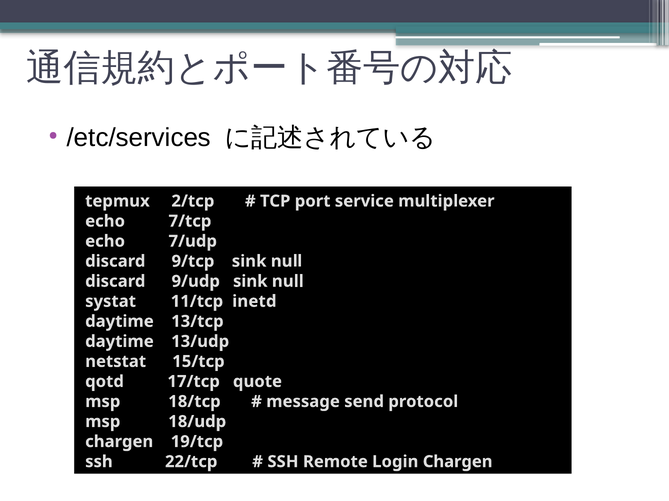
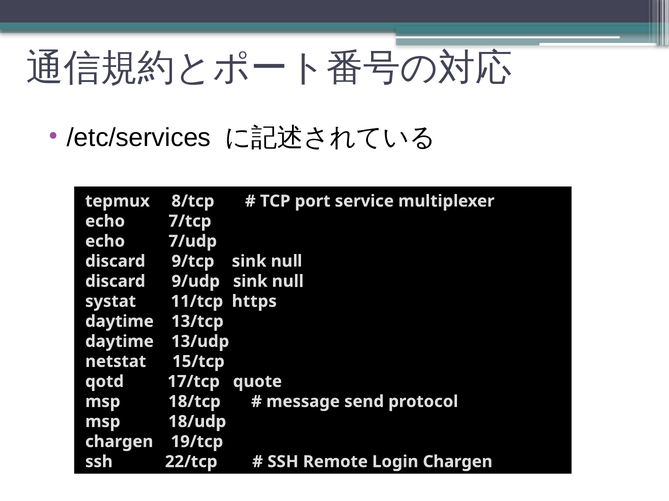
2/tcp: 2/tcp -> 8/tcp
inetd: inetd -> https
